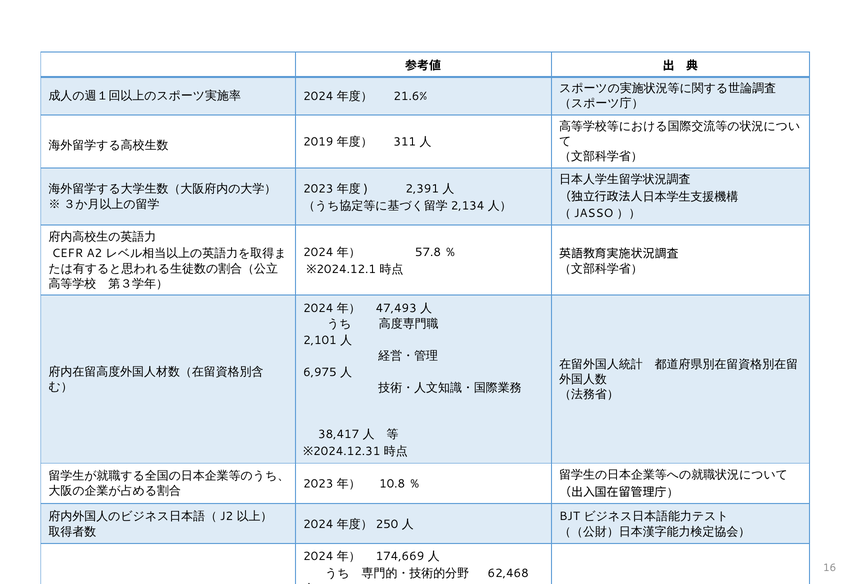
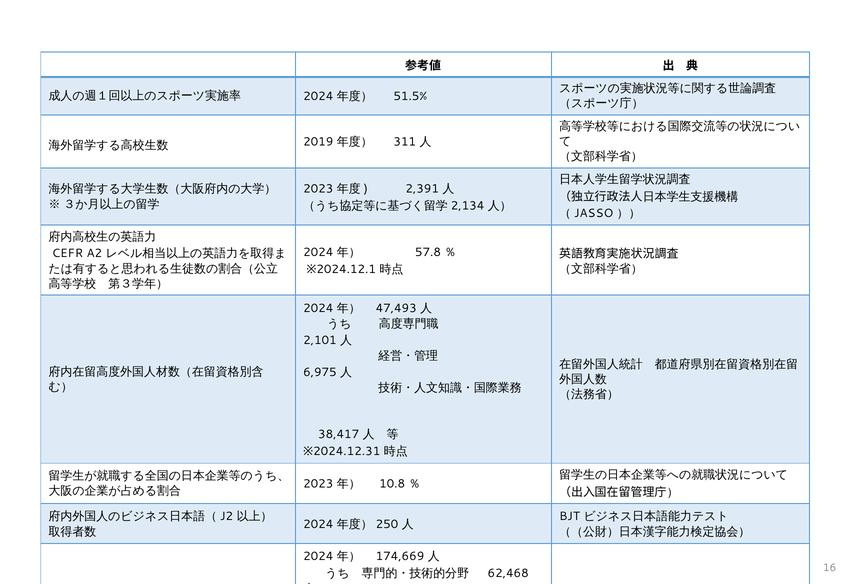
21.6%: 21.6% -> 51.5%
